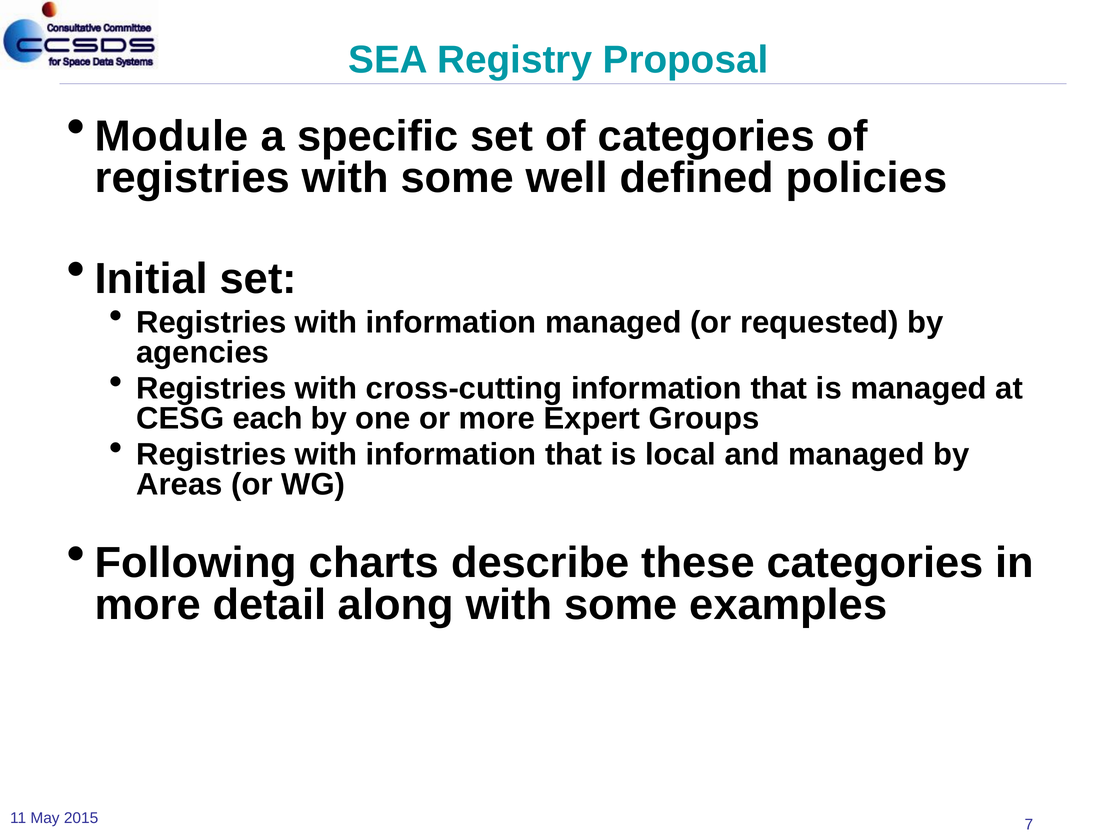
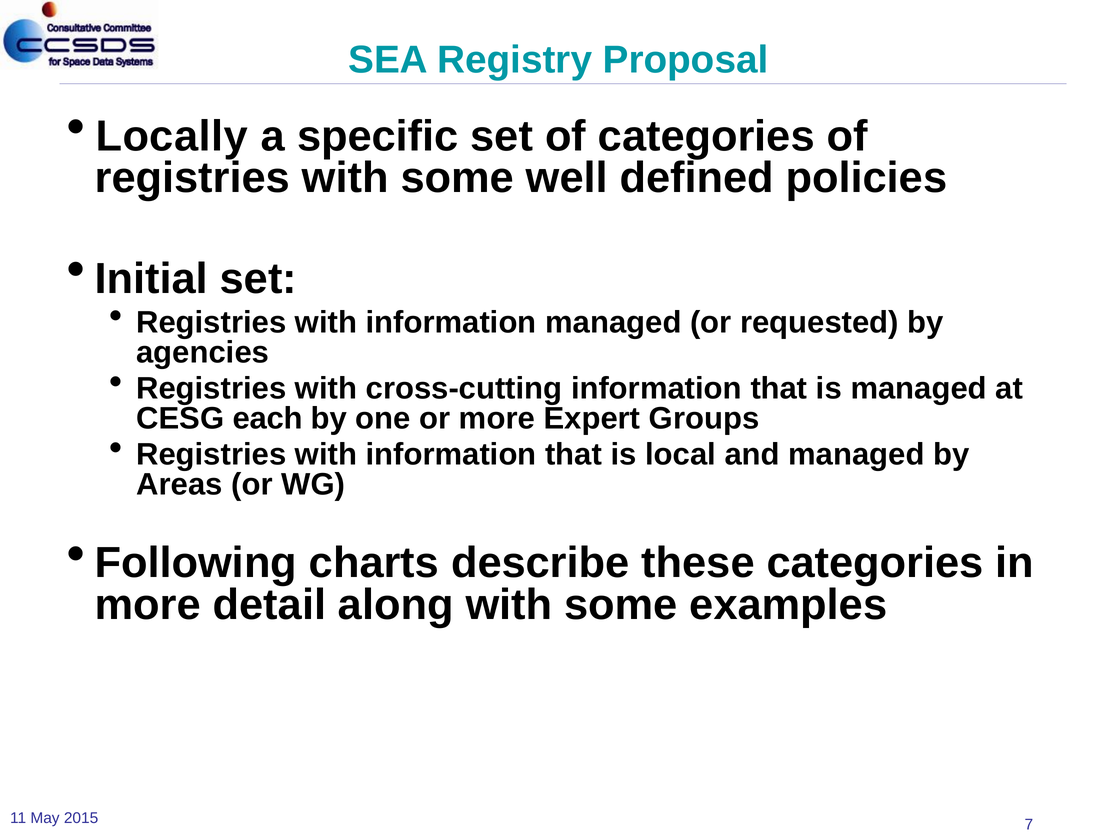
Module: Module -> Locally
